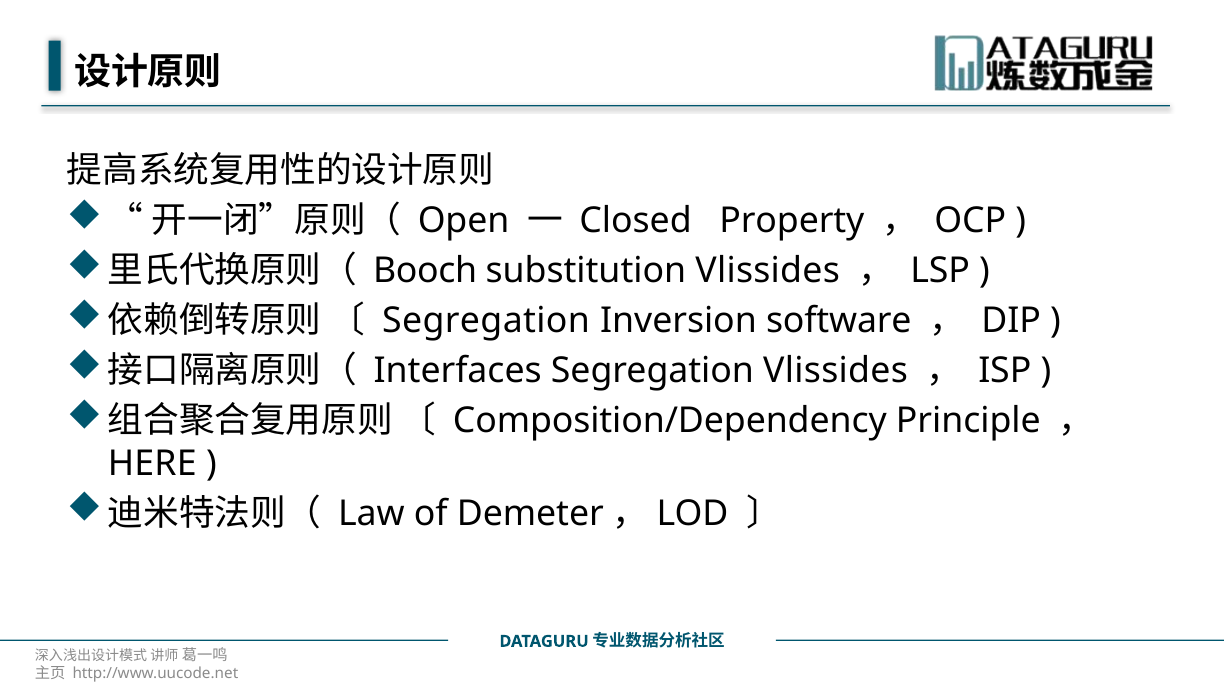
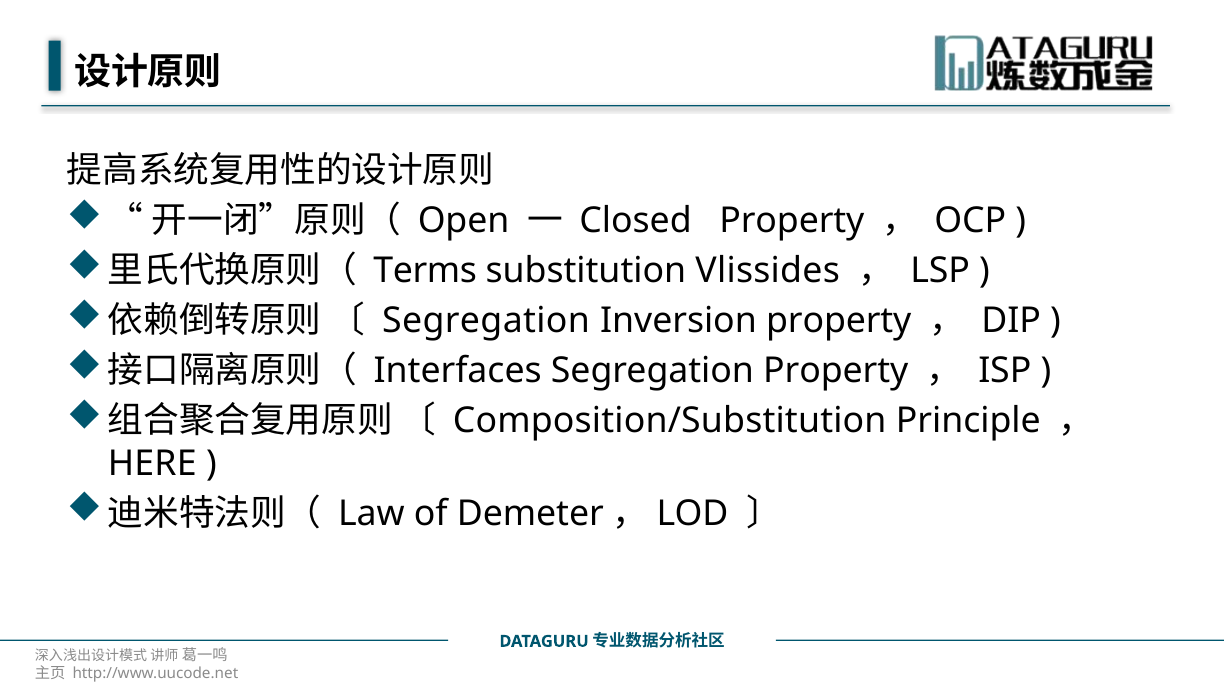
Booch: Booch -> Terms
Inversion software: software -> property
Segregation Vlissides: Vlissides -> Property
Composition/Dependency: Composition/Dependency -> Composition/Substitution
